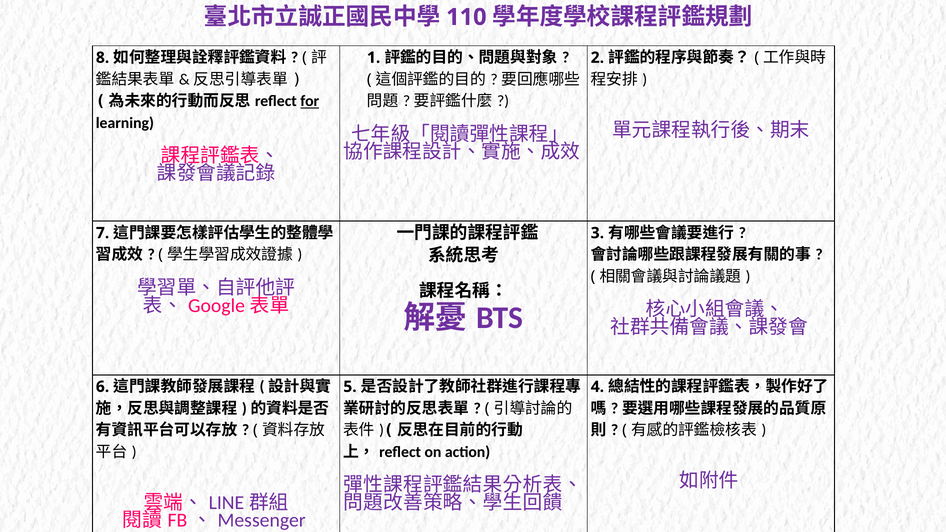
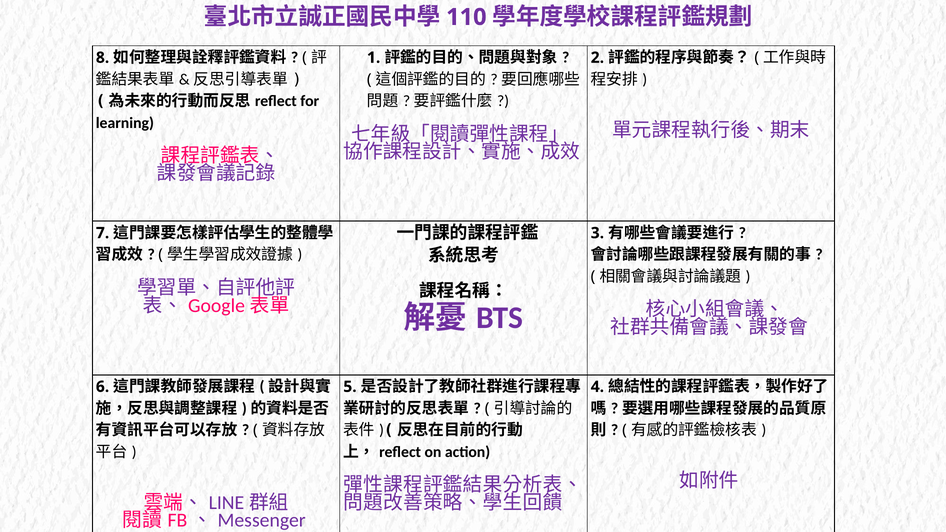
for underline: present -> none
